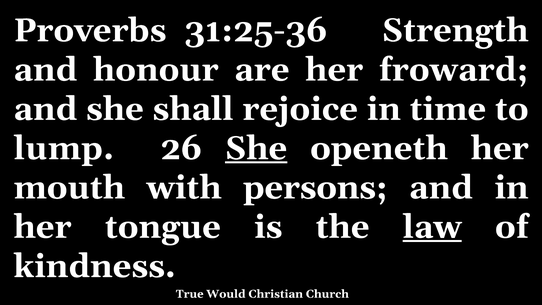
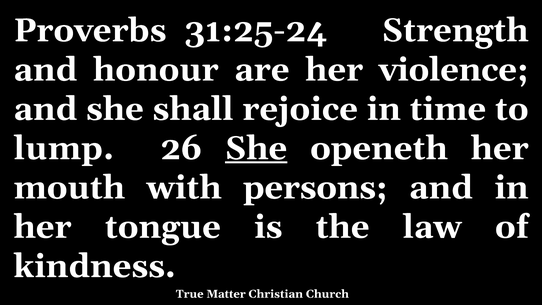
31:25-36: 31:25-36 -> 31:25-24
froward: froward -> violence
law underline: present -> none
Would: Would -> Matter
